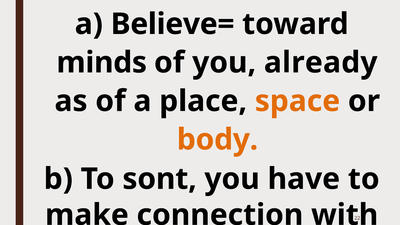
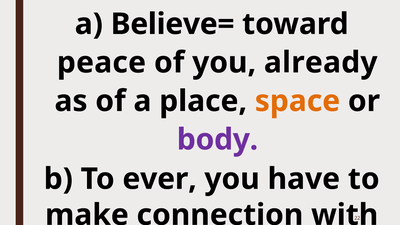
minds: minds -> peace
body colour: orange -> purple
sont: sont -> ever
